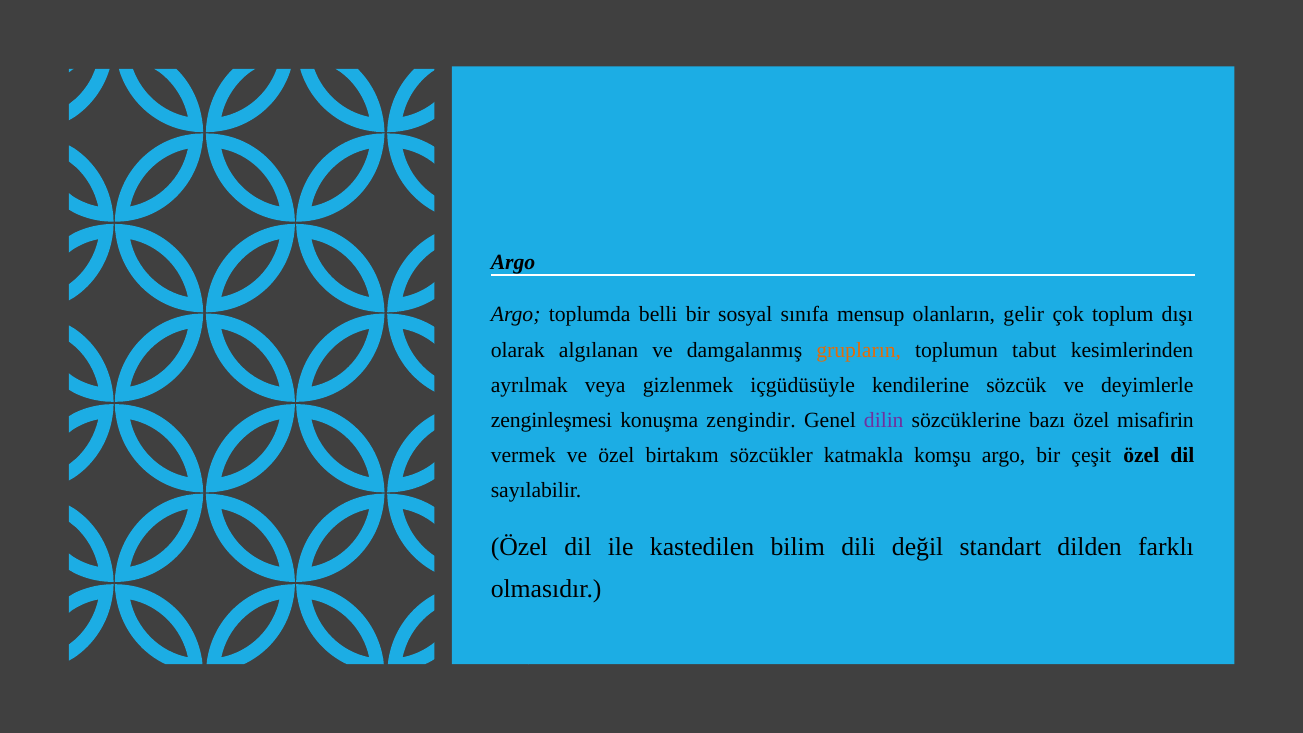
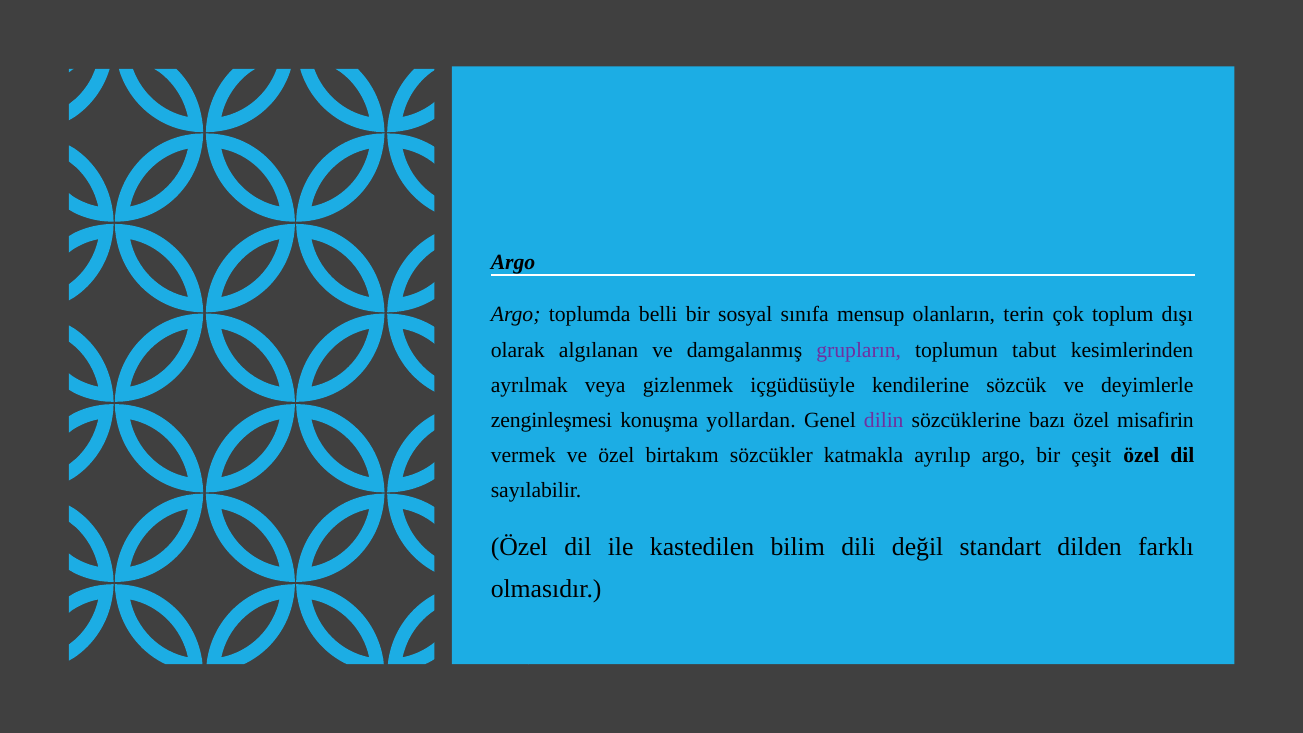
gelir: gelir -> terin
grupların colour: orange -> purple
zengindir: zengindir -> yollardan
komşu: komşu -> ayrılıp
